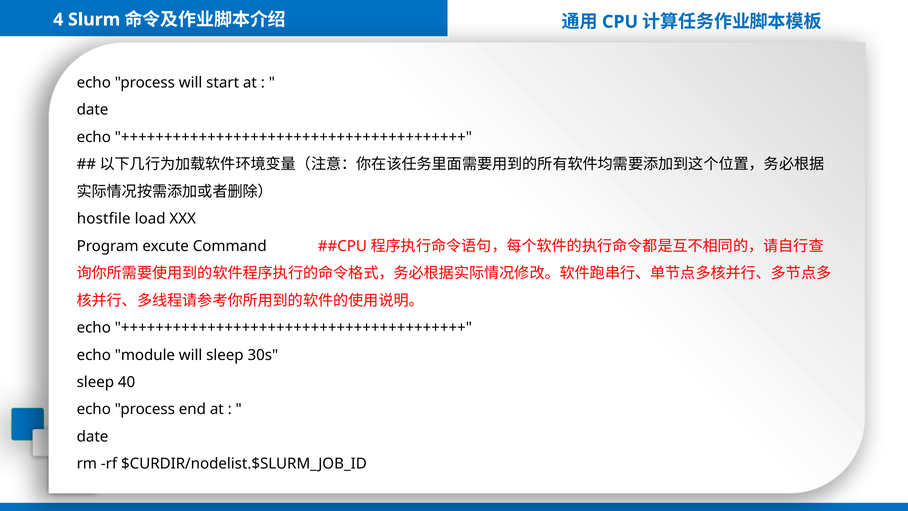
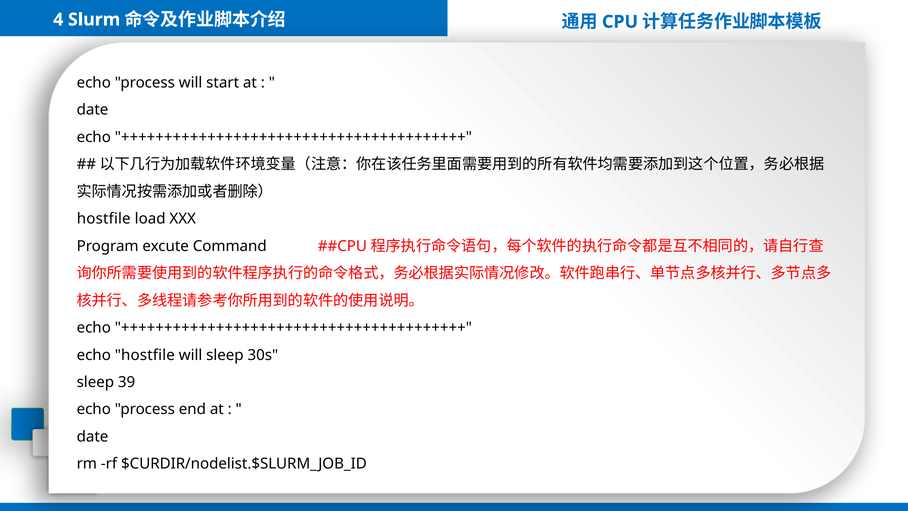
echo module: module -> hostfile
40: 40 -> 39
